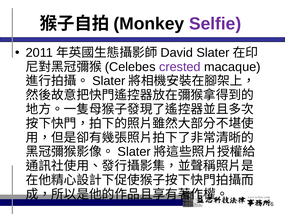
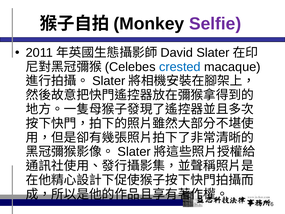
crested colour: purple -> blue
